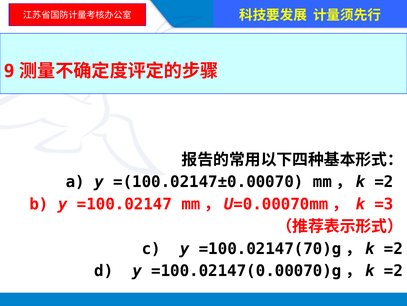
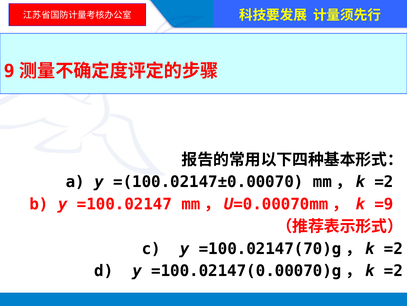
=3: =3 -> =9
